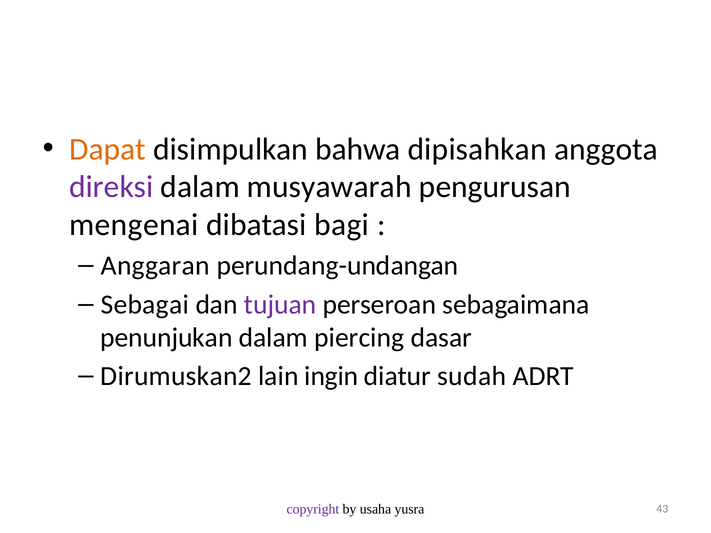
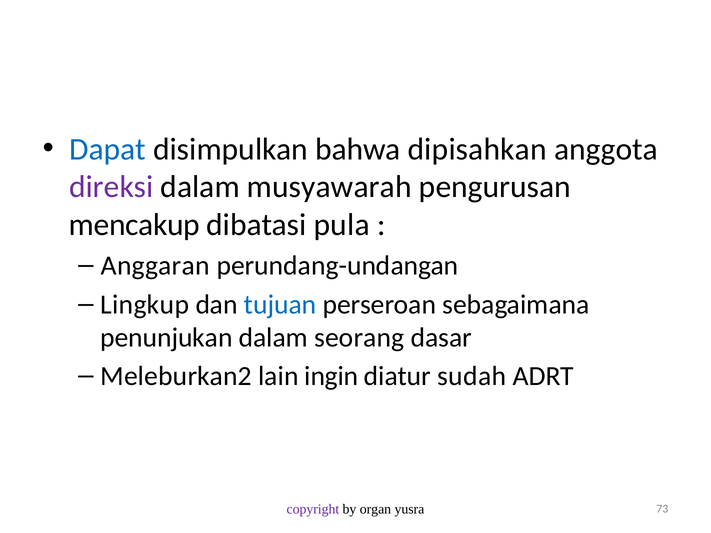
Dapat colour: orange -> blue
mengenai: mengenai -> mencakup
bagi: bagi -> pula
Sebagai: Sebagai -> Lingkup
tujuan colour: purple -> blue
piercing: piercing -> seorang
Dirumuskan2: Dirumuskan2 -> Meleburkan2
usaha: usaha -> organ
43: 43 -> 73
